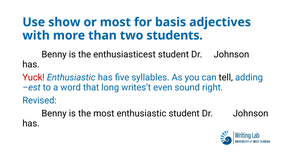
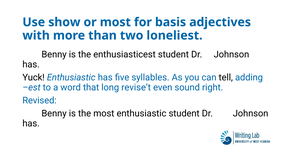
students: students -> loneliest
Yuck colour: red -> black
writes’t: writes’t -> revise’t
